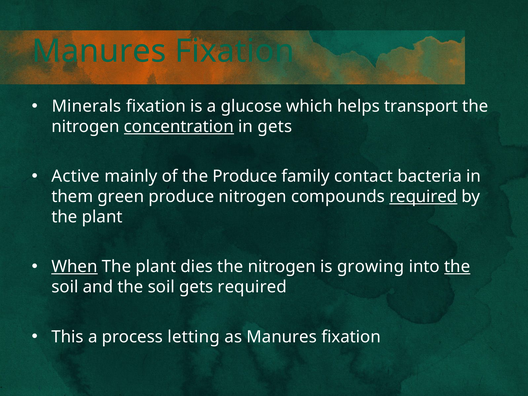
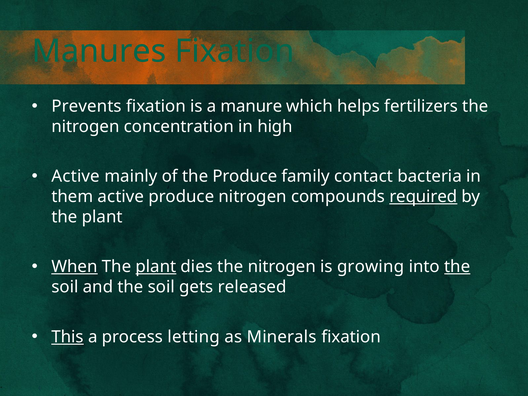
Minerals: Minerals -> Prevents
glucose: glucose -> manure
transport: transport -> fertilizers
concentration underline: present -> none
in gets: gets -> high
them green: green -> active
plant at (156, 267) underline: none -> present
gets required: required -> released
This underline: none -> present
as Manures: Manures -> Minerals
